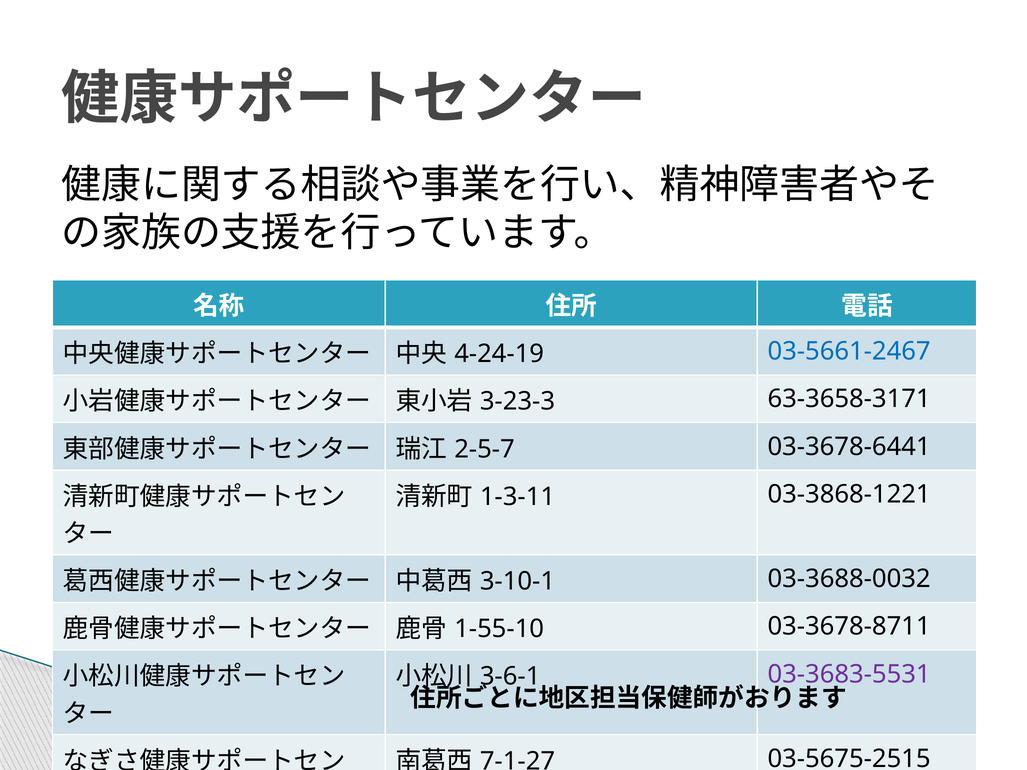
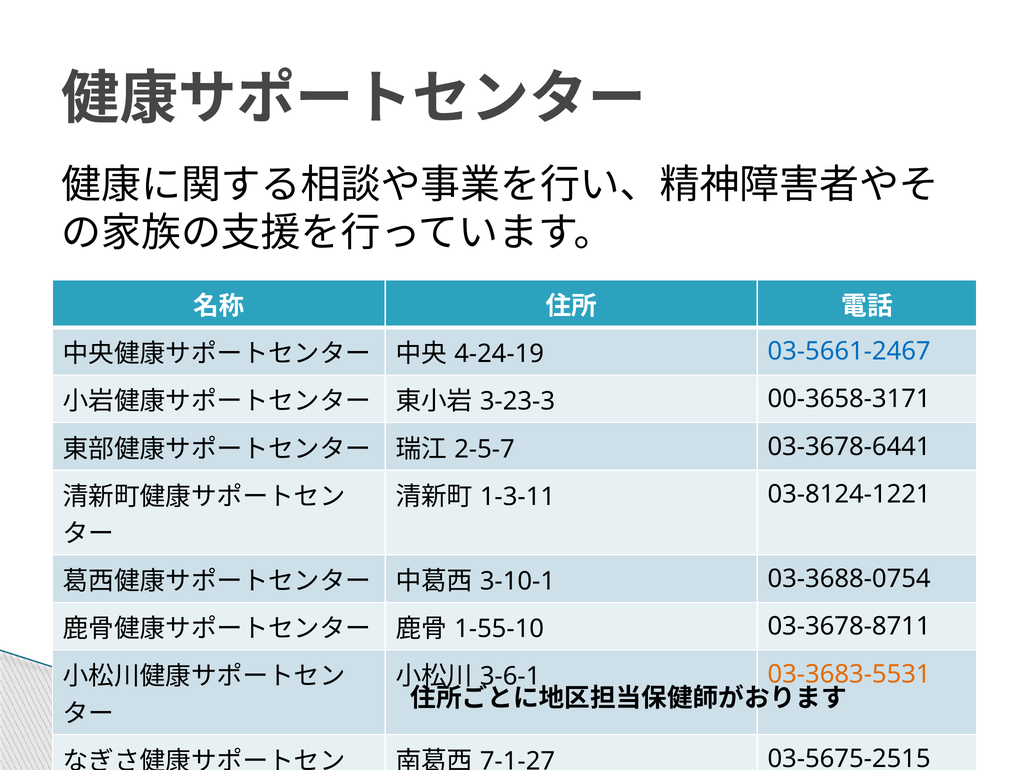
63-3658-3171: 63-3658-3171 -> 00-3658-3171
03-3868-1221: 03-3868-1221 -> 03-8124-1221
03-3688-0032: 03-3688-0032 -> 03-3688-0754
03-3683-5531 colour: purple -> orange
